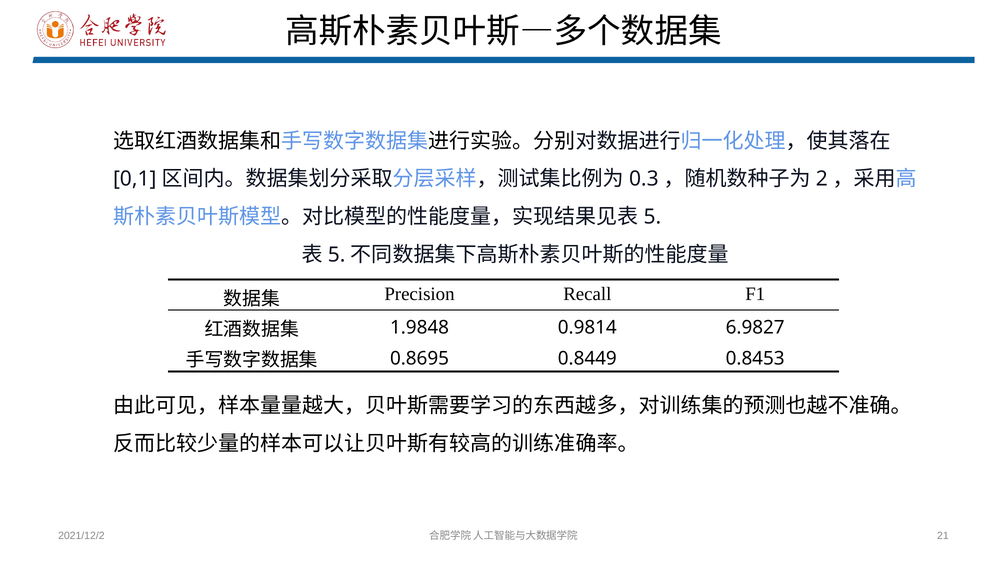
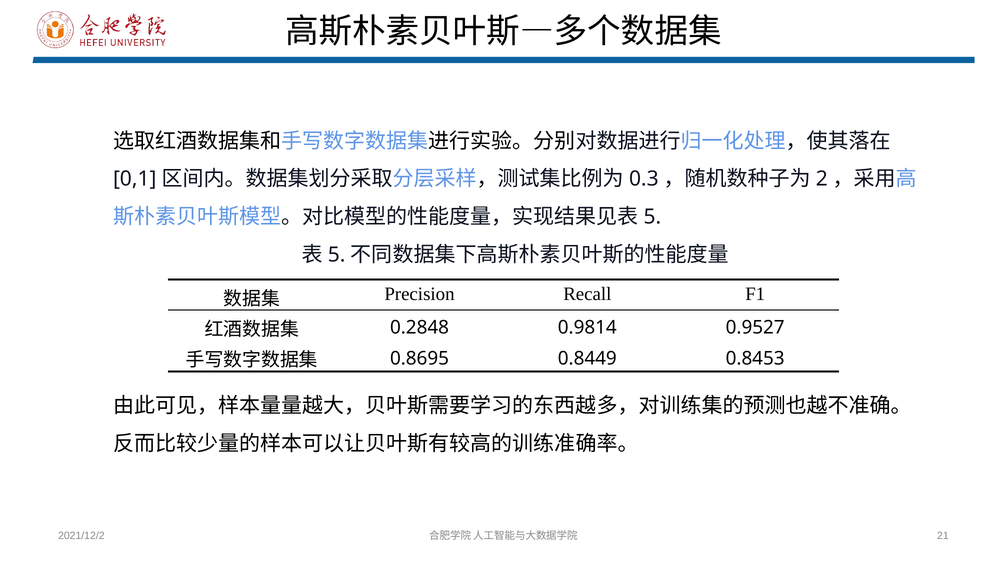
1.9848: 1.9848 -> 0.2848
6.9827: 6.9827 -> 0.9527
